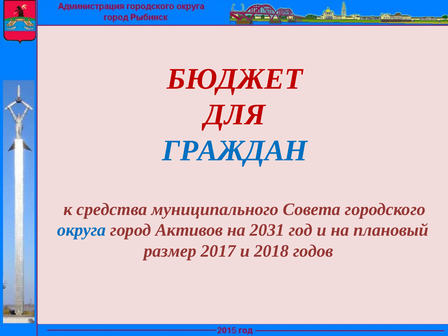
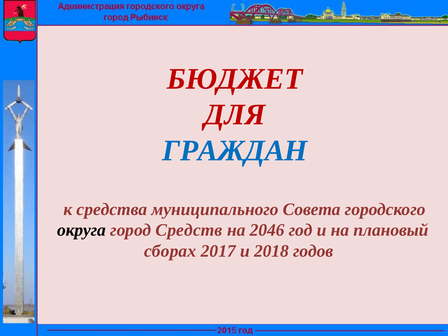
округа colour: blue -> black
Активов: Активов -> Средств
2031: 2031 -> 2046
размер: размер -> сборах
